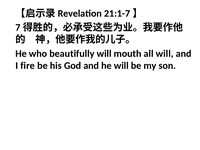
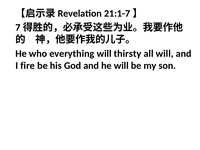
beautifully: beautifully -> everything
mouth: mouth -> thirsty
